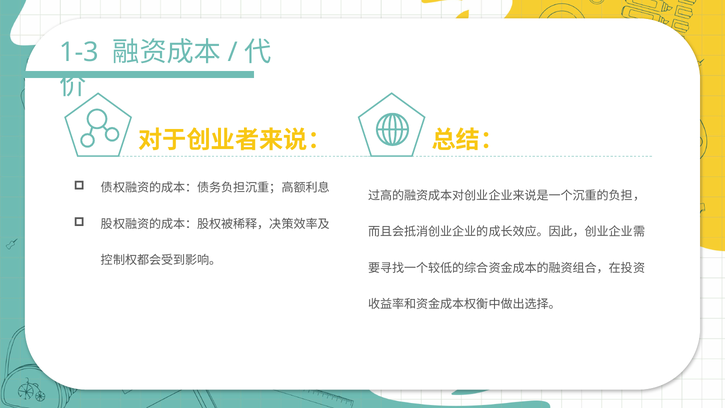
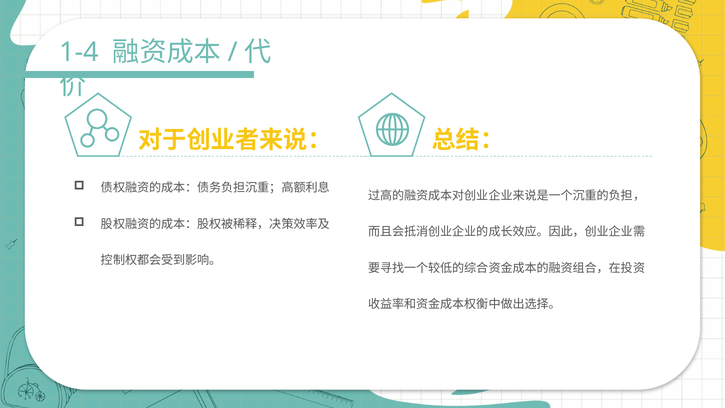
1-3: 1-3 -> 1-4
